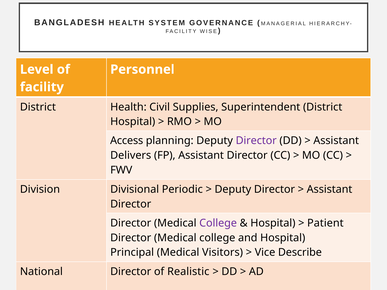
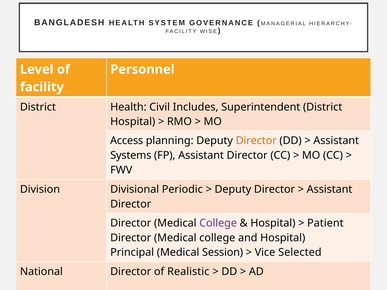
Supplies: Supplies -> Includes
Director at (256, 141) colour: purple -> orange
Delivers: Delivers -> Systems
Visitors: Visitors -> Session
Describe: Describe -> Selected
